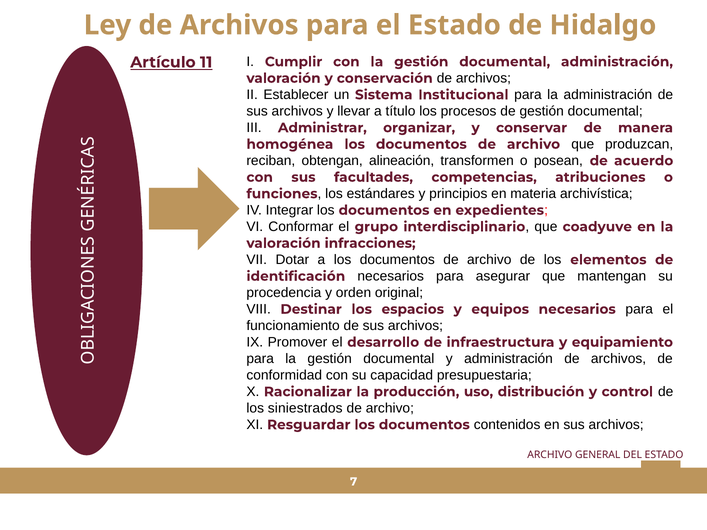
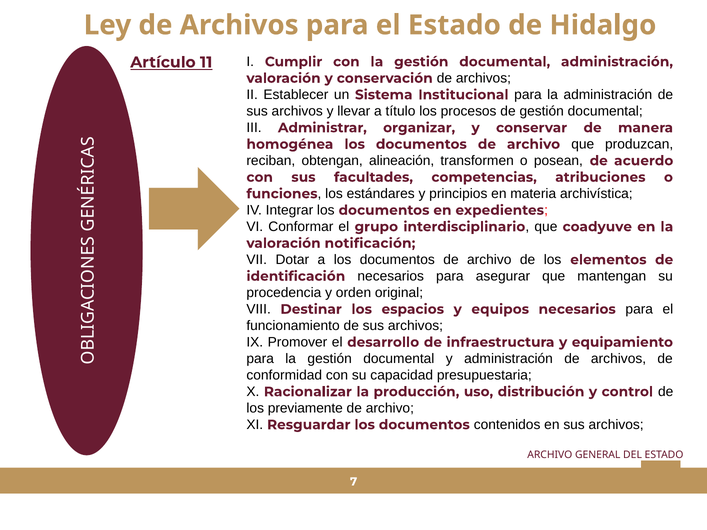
infracciones: infracciones -> notificación
siniestrados: siniestrados -> previamente
